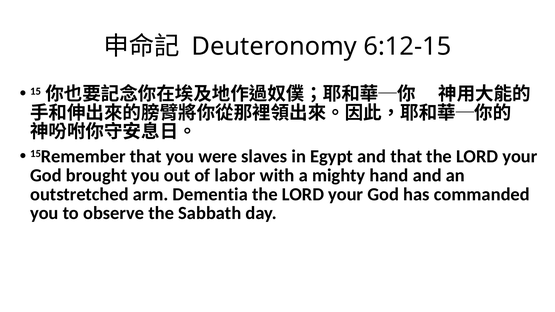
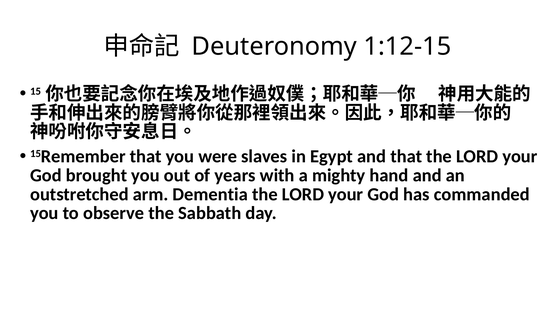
6:12-15: 6:12-15 -> 1:12-15
labor: labor -> years
